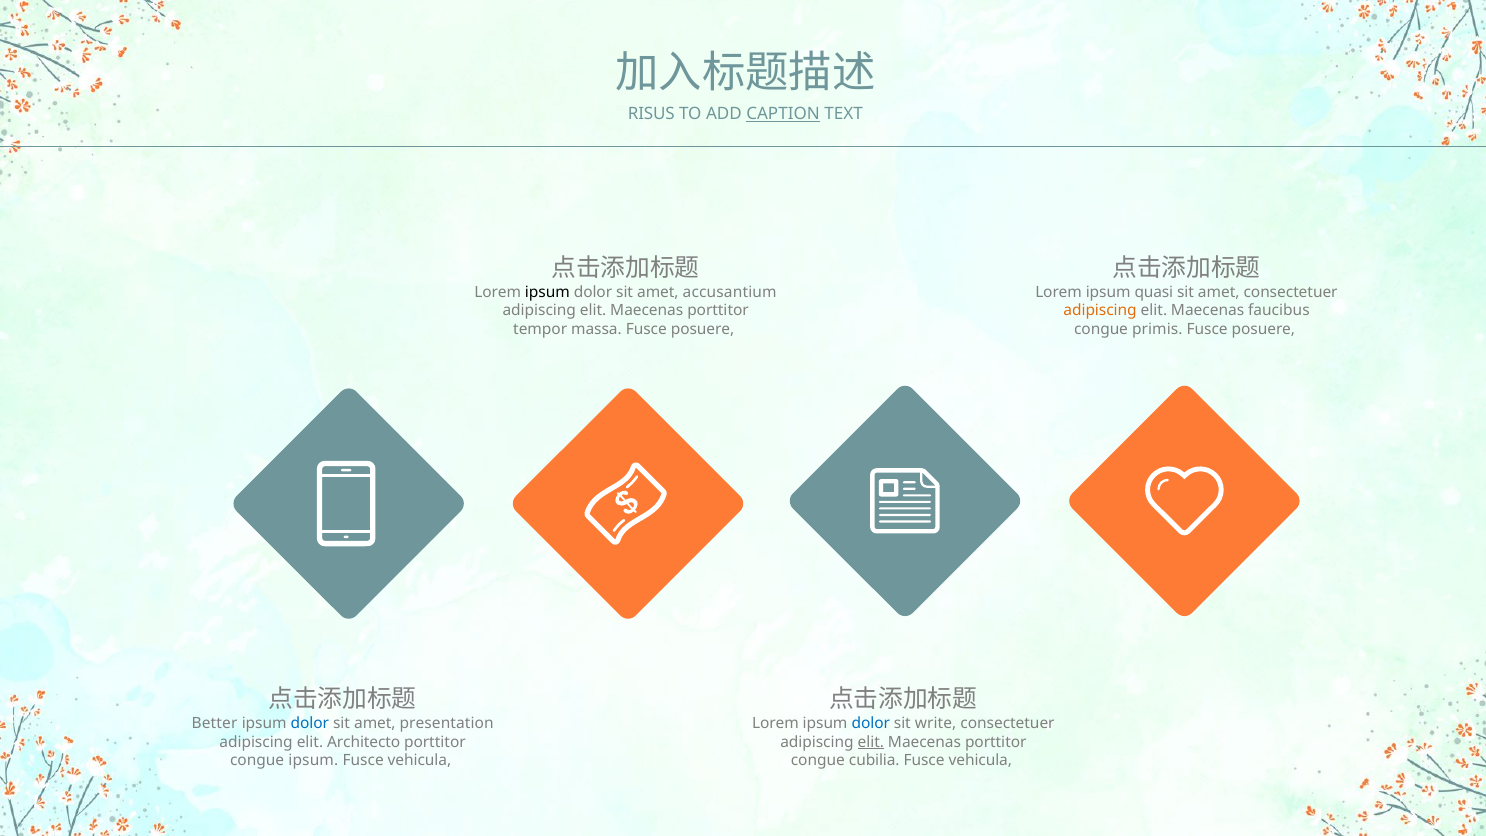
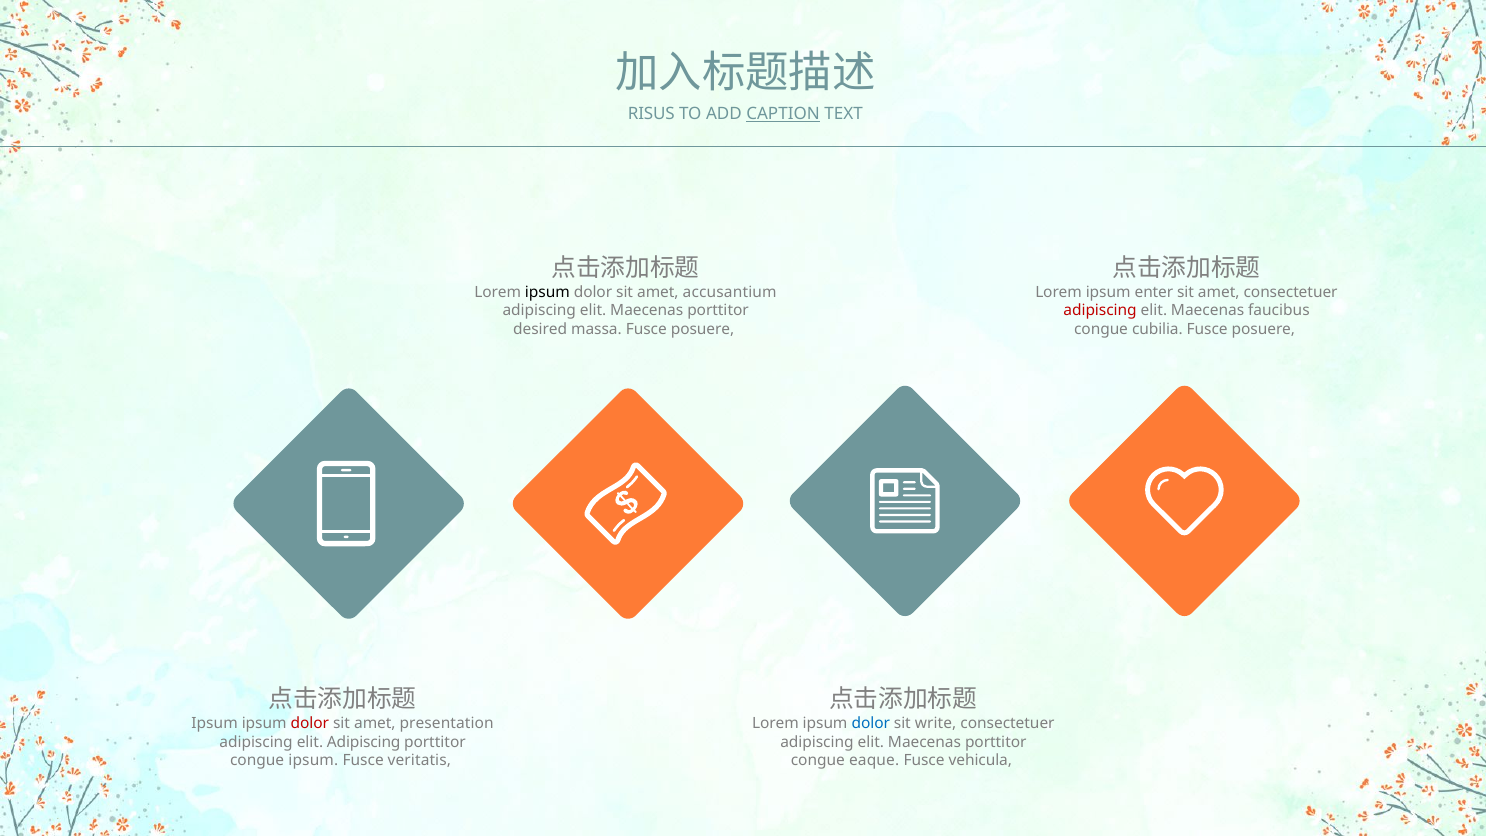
quasi: quasi -> enter
adipiscing at (1100, 311) colour: orange -> red
tempor: tempor -> desired
primis: primis -> cubilia
Better at (215, 724): Better -> Ipsum
dolor at (310, 724) colour: blue -> red
elit Architecto: Architecto -> Adipiscing
elit at (871, 742) underline: present -> none
vehicula at (419, 761): vehicula -> veritatis
cubilia: cubilia -> eaque
